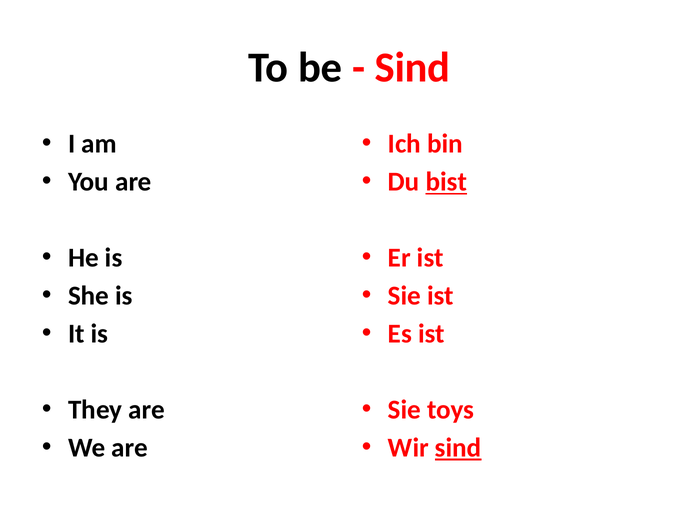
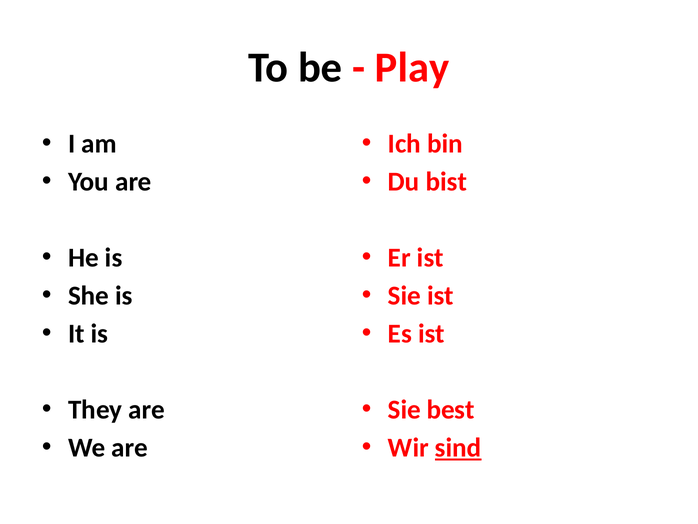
Sind at (412, 68): Sind -> Play
bist underline: present -> none
toys: toys -> best
